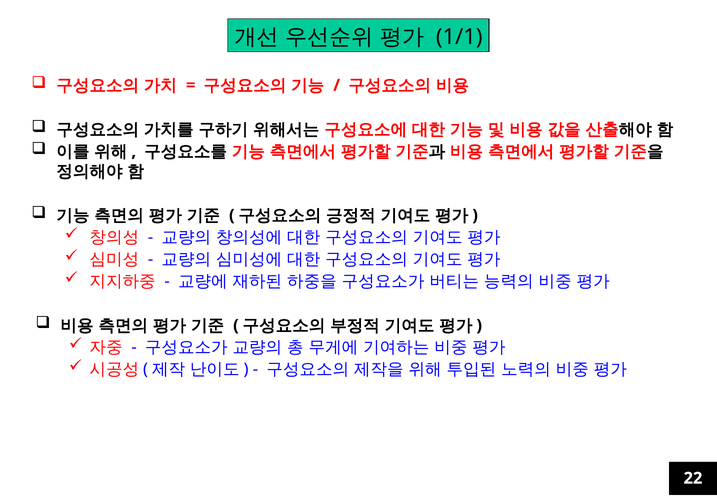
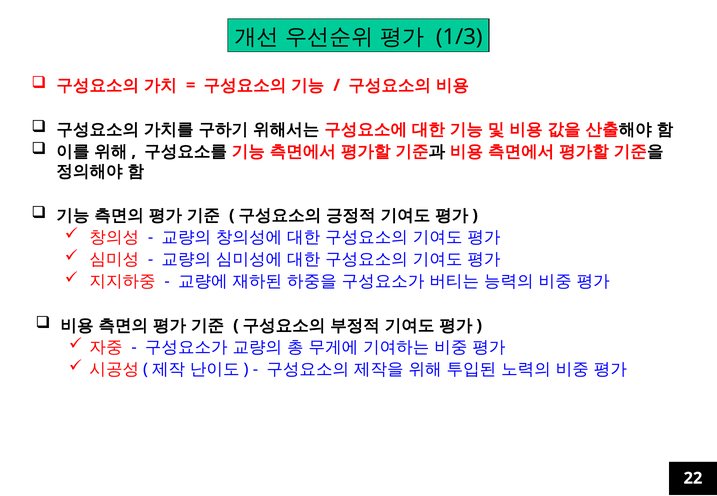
1/1: 1/1 -> 1/3
